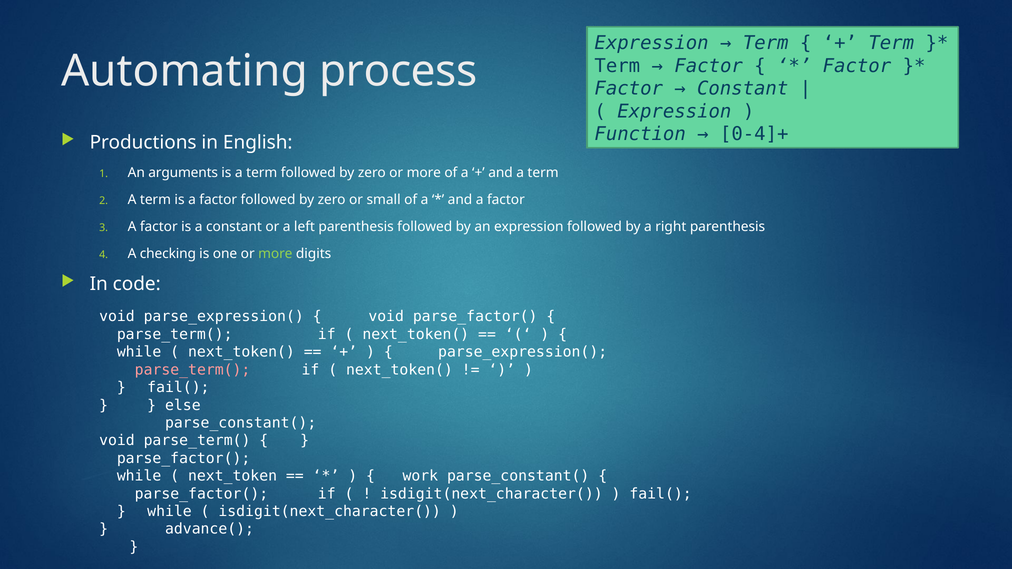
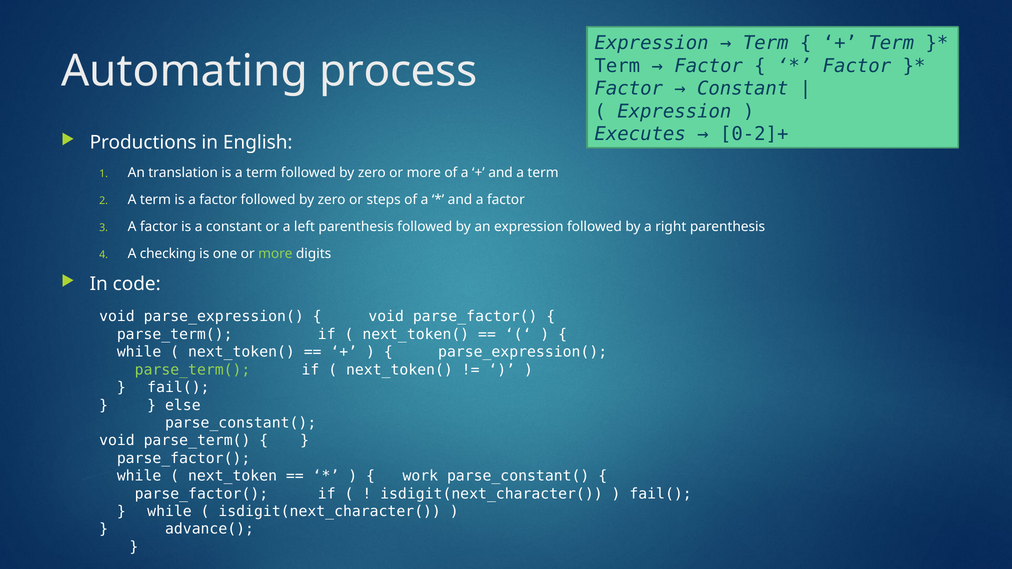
Function: Function -> Executes
0-4]+: 0-4]+ -> 0-2]+
arguments: arguments -> translation
small: small -> steps
parse_term( at (193, 370) colour: pink -> light green
